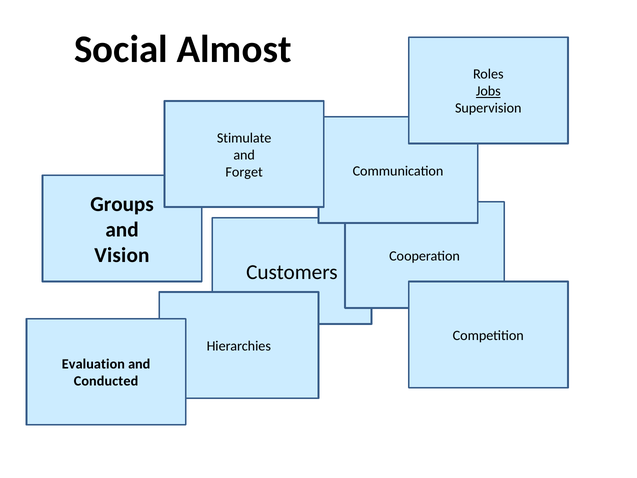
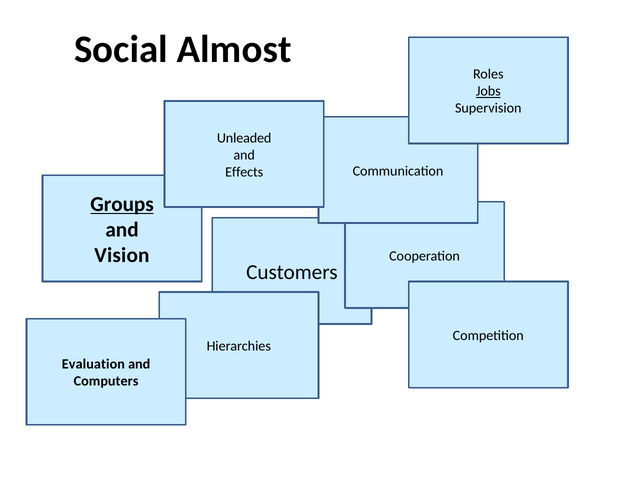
Stimulate: Stimulate -> Unleaded
Forget: Forget -> Effects
Groups underline: none -> present
Conducted: Conducted -> Computers
